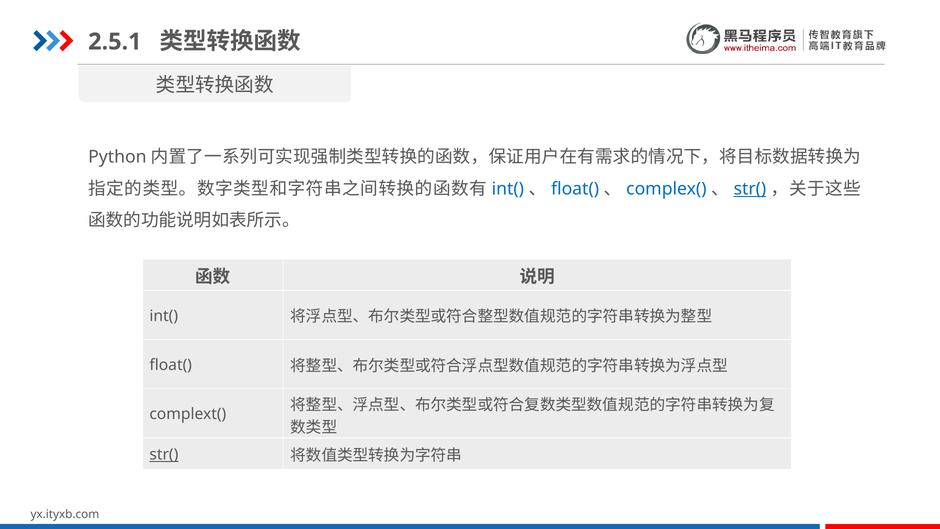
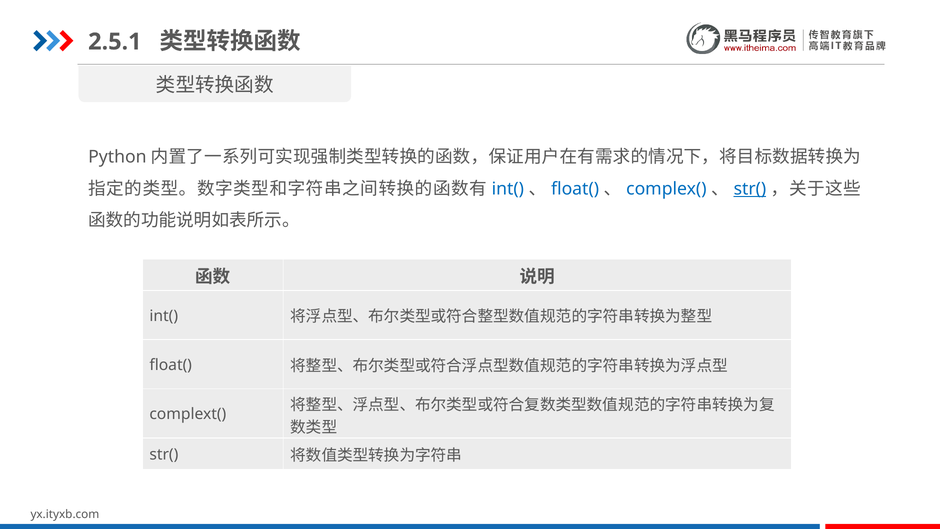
str( at (164, 455) underline: present -> none
